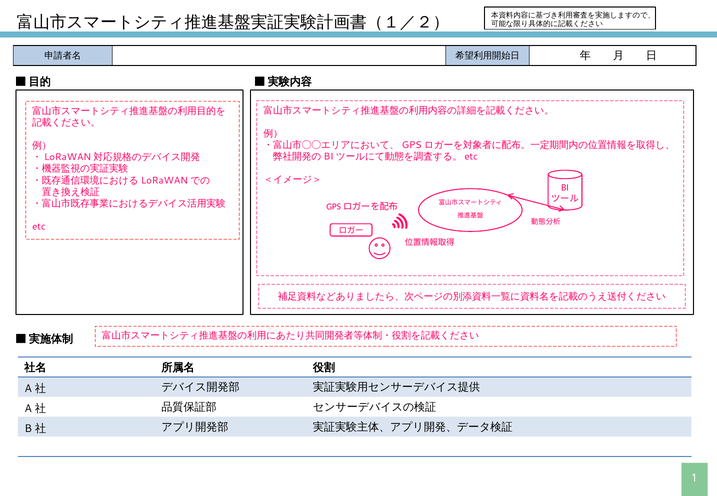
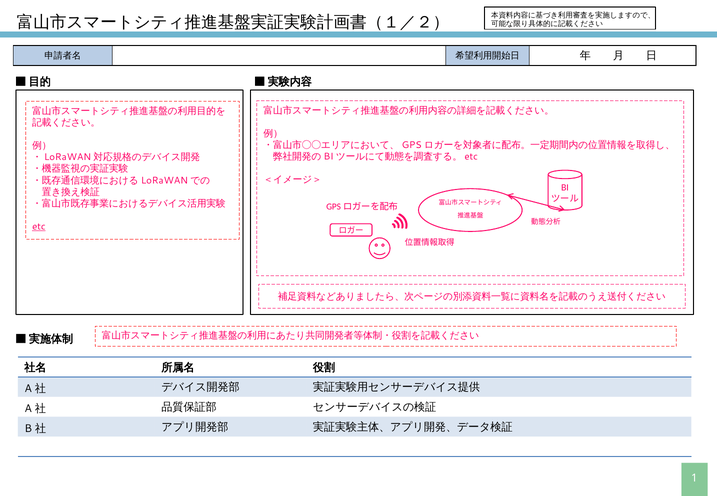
etc underline: none -> present
